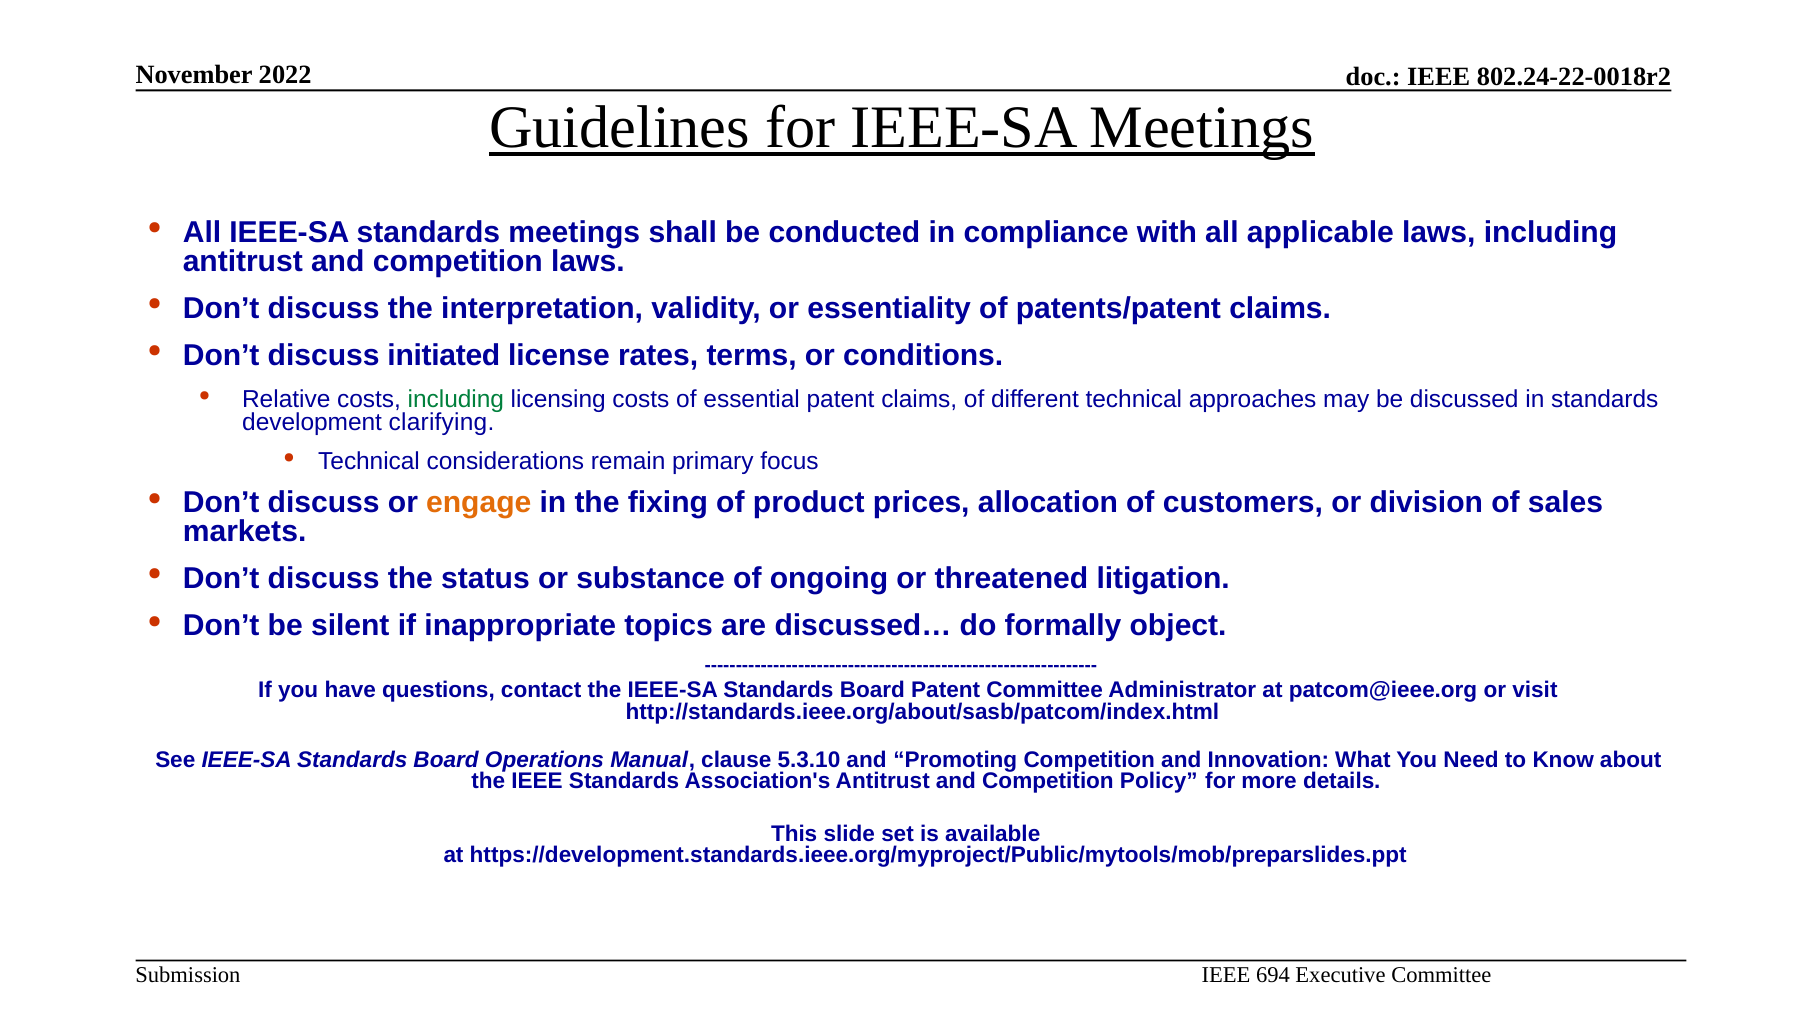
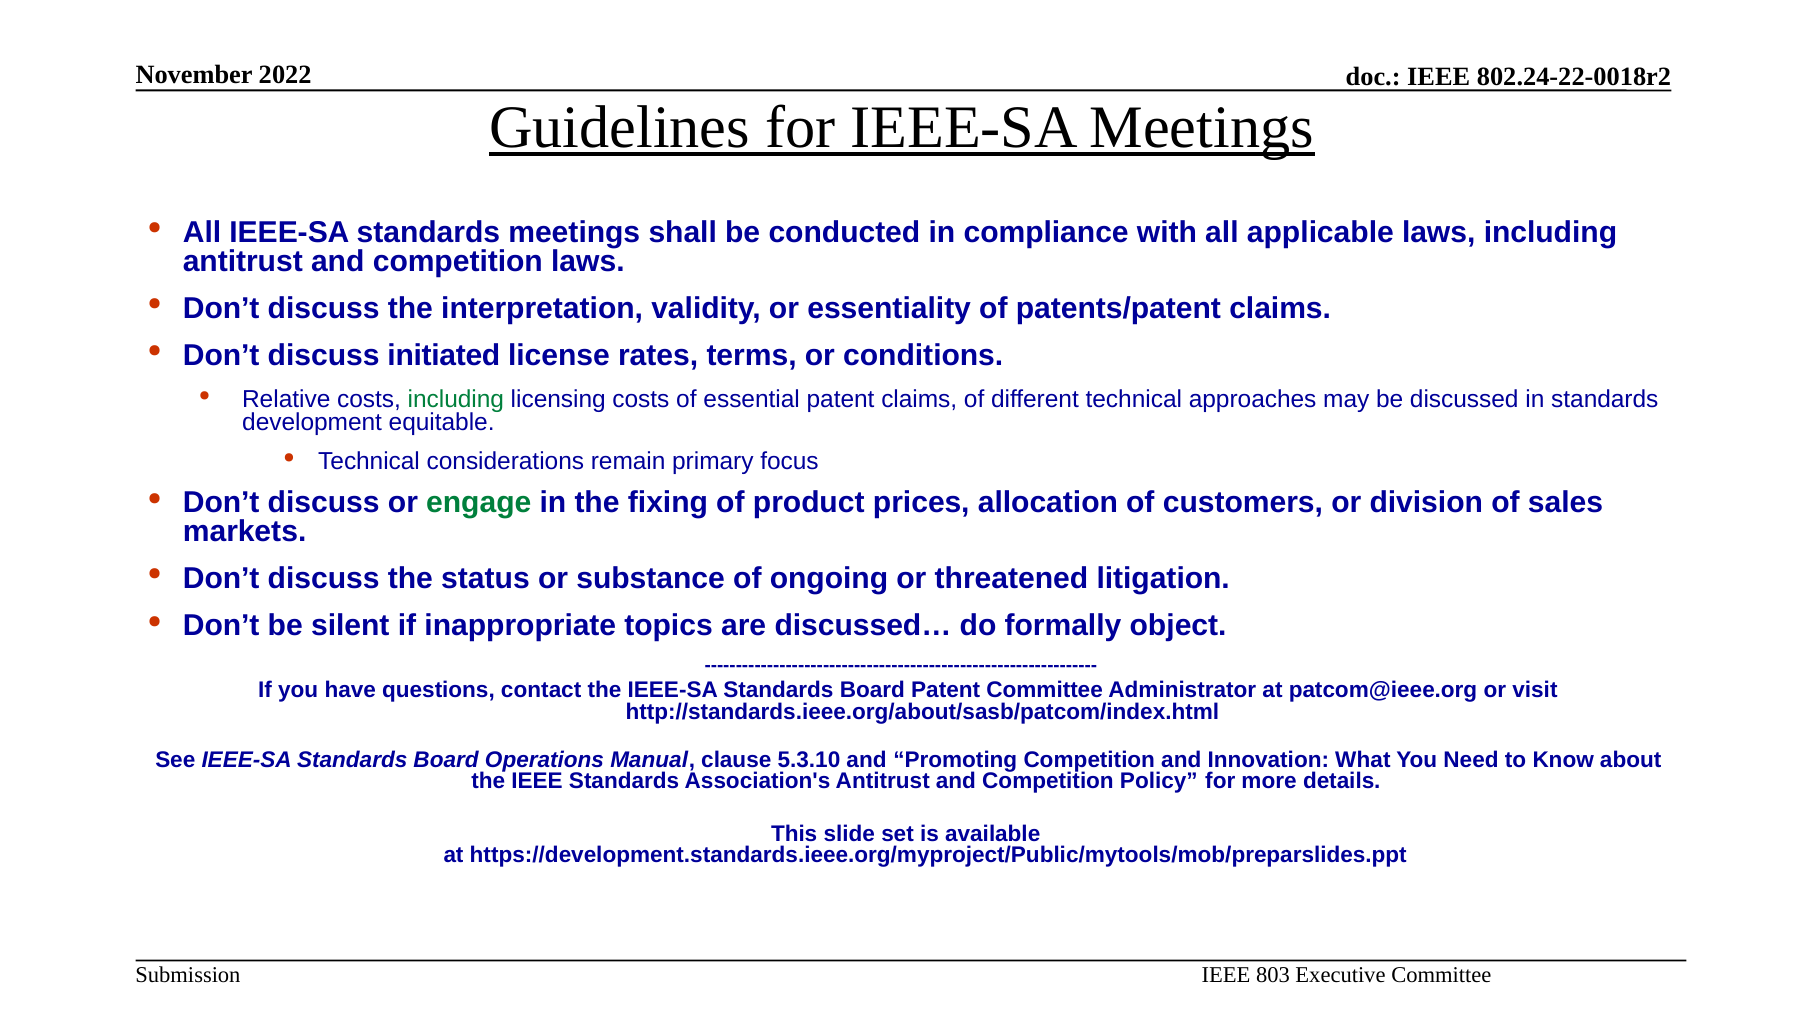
clarifying: clarifying -> equitable
engage colour: orange -> green
694: 694 -> 803
